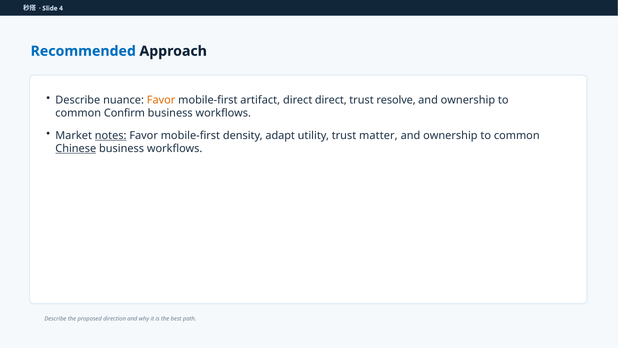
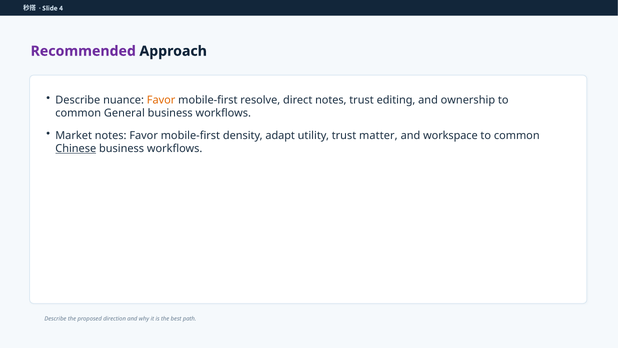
Recommended colour: blue -> purple
artifact: artifact -> resolve
direct direct: direct -> notes
resolve: resolve -> editing
Confirm: Confirm -> General
notes at (111, 135) underline: present -> none
ownership at (450, 135): ownership -> workspace
